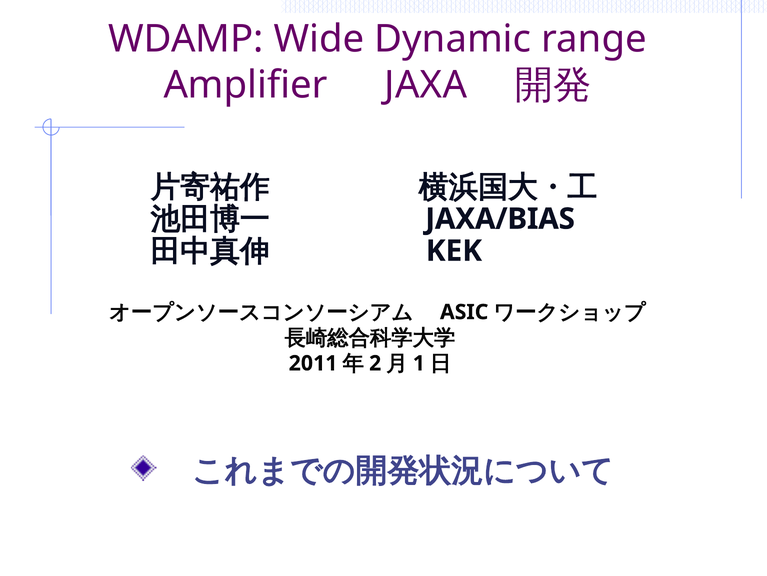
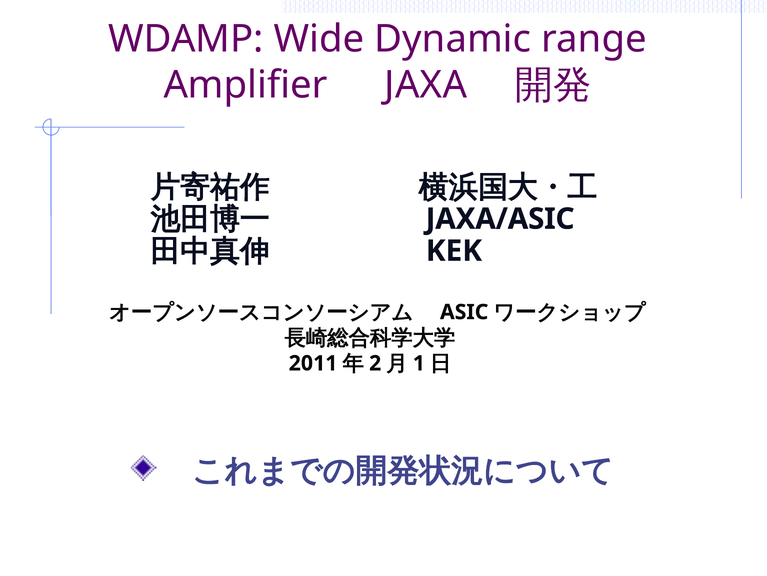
JAXA/BIAS: JAXA/BIAS -> JAXA/ASIC
